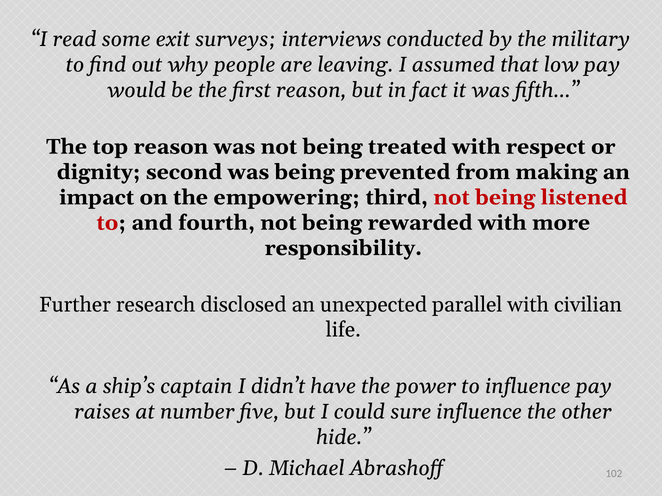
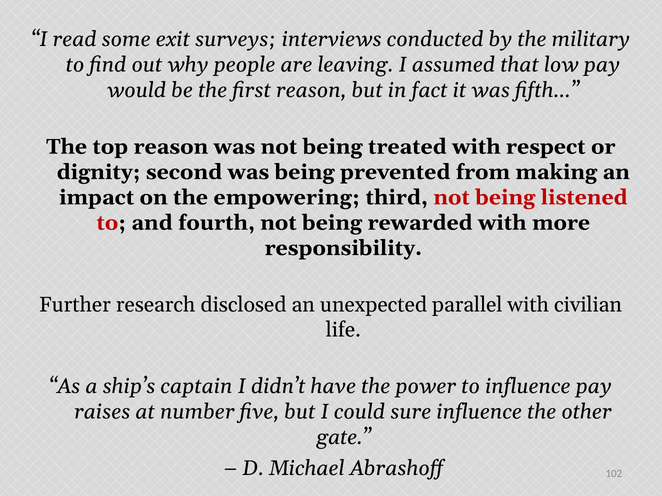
hide: hide -> gate
